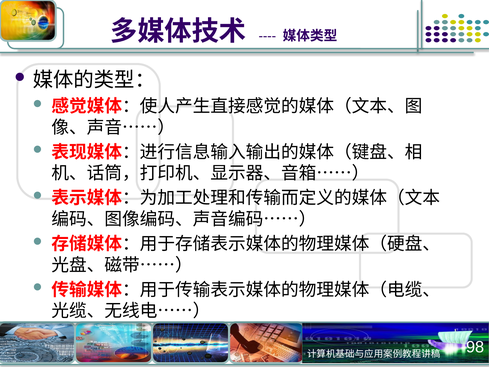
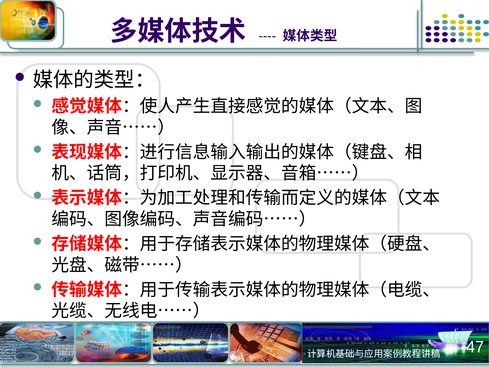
98: 98 -> 47
